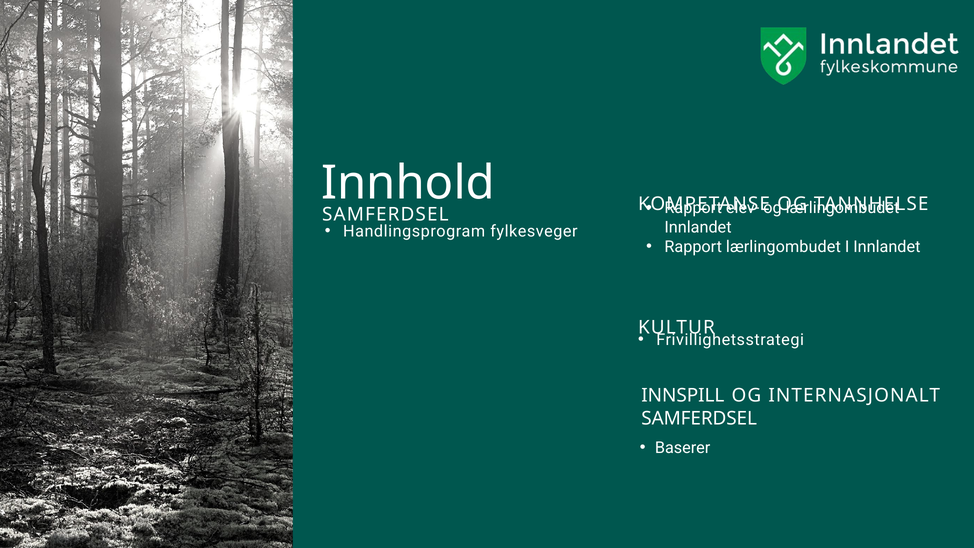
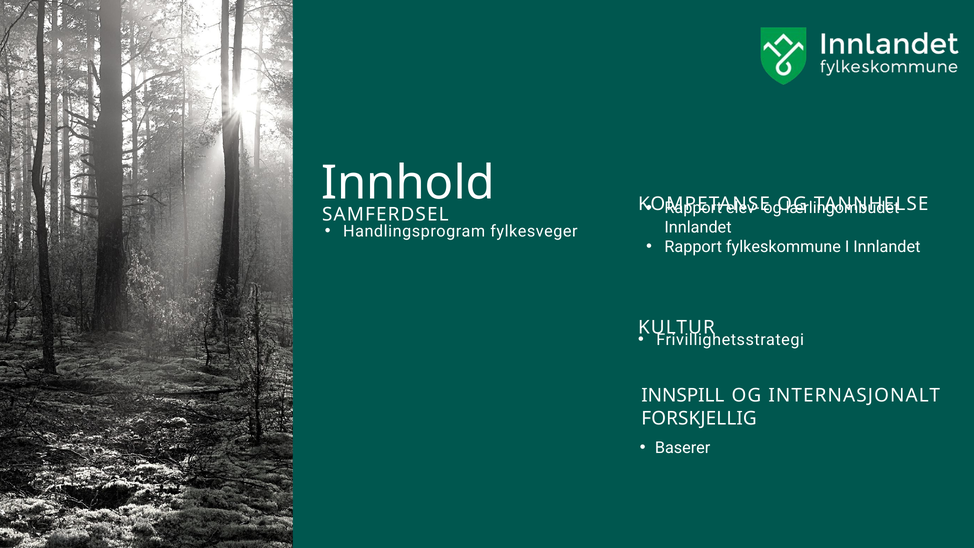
Rapport lærlingombudet: lærlingombudet -> fylkeskommune
SAMFERDSEL at (699, 418): SAMFERDSEL -> FORSKJELLIG
